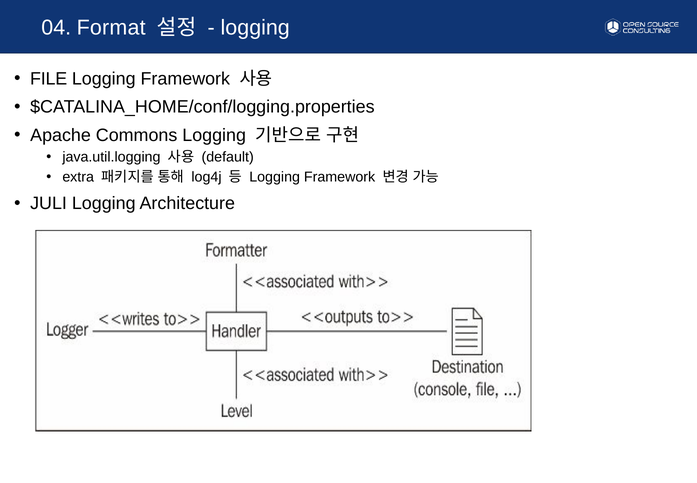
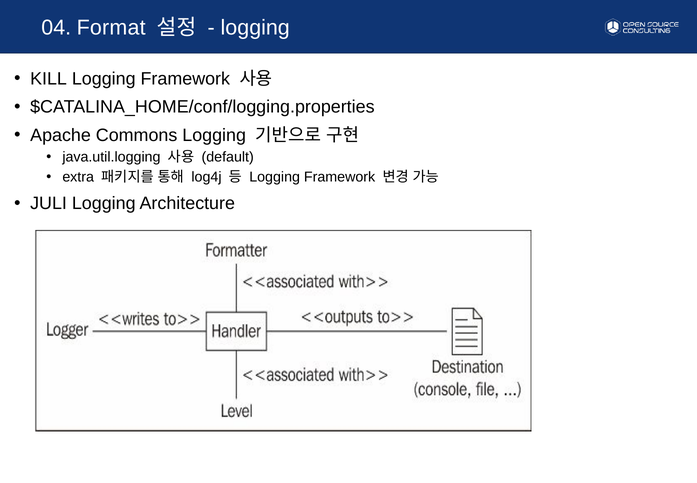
FILE: FILE -> KILL
